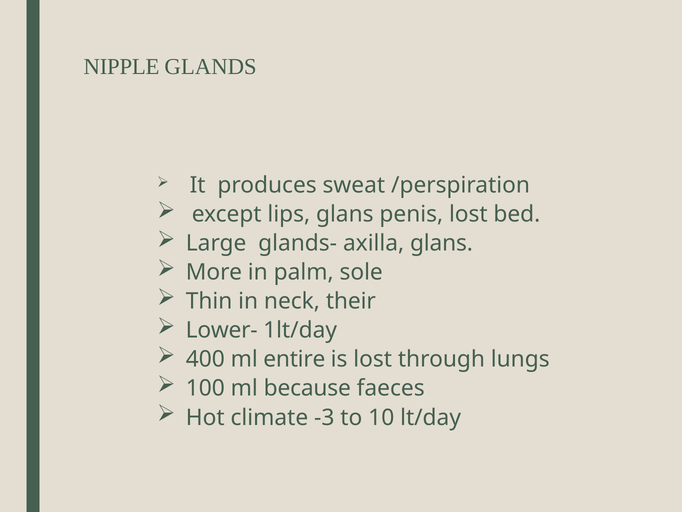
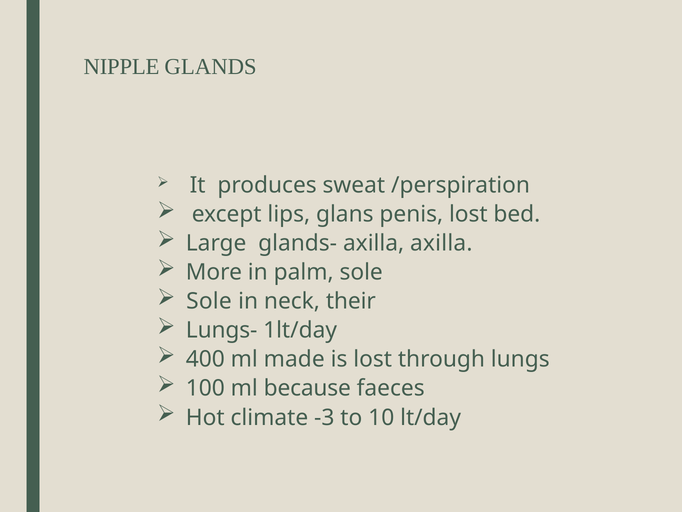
axilla glans: glans -> axilla
Thin at (209, 301): Thin -> Sole
Lower-: Lower- -> Lungs-
entire: entire -> made
